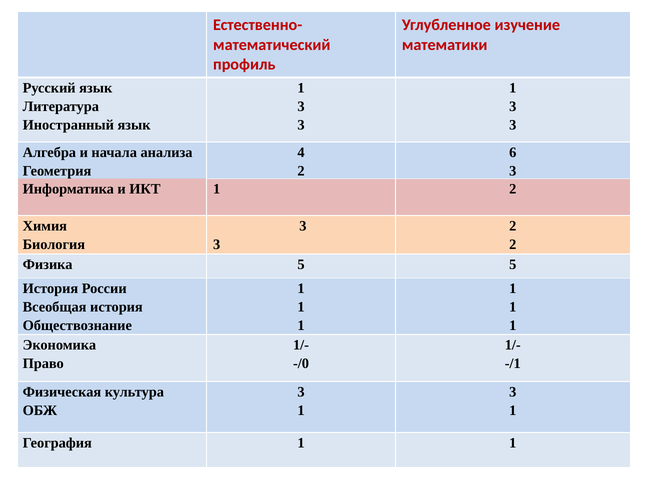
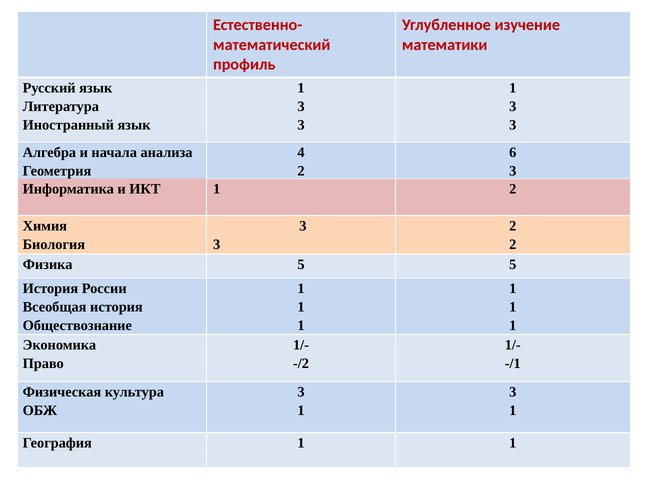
-/0: -/0 -> -/2
